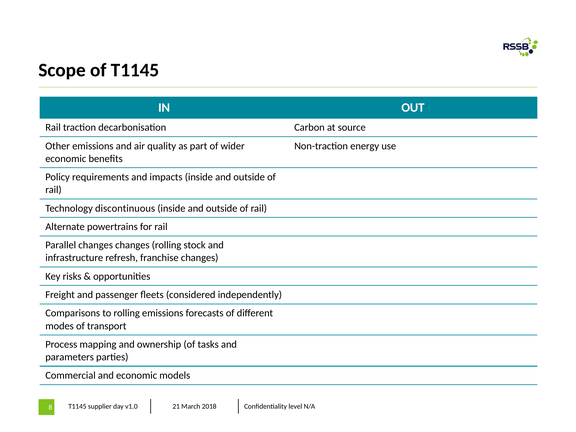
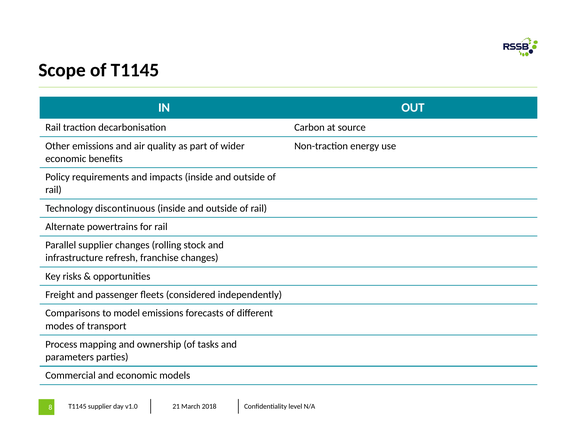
Parallel changes: changes -> supplier
to rolling: rolling -> model
